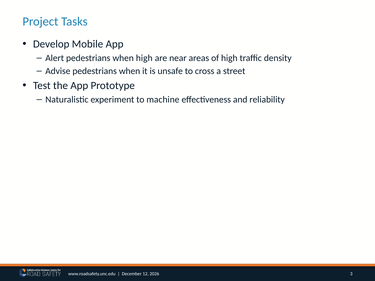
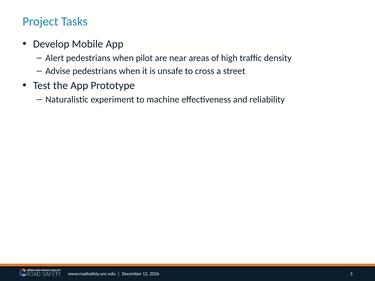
when high: high -> pilot
